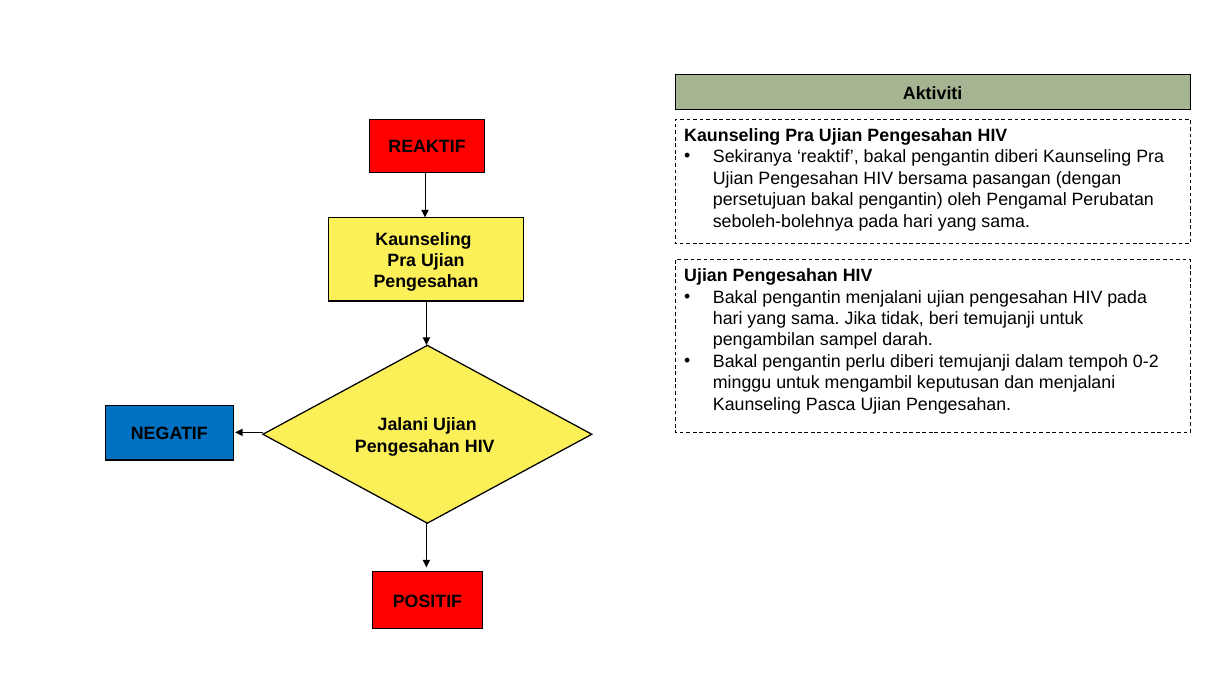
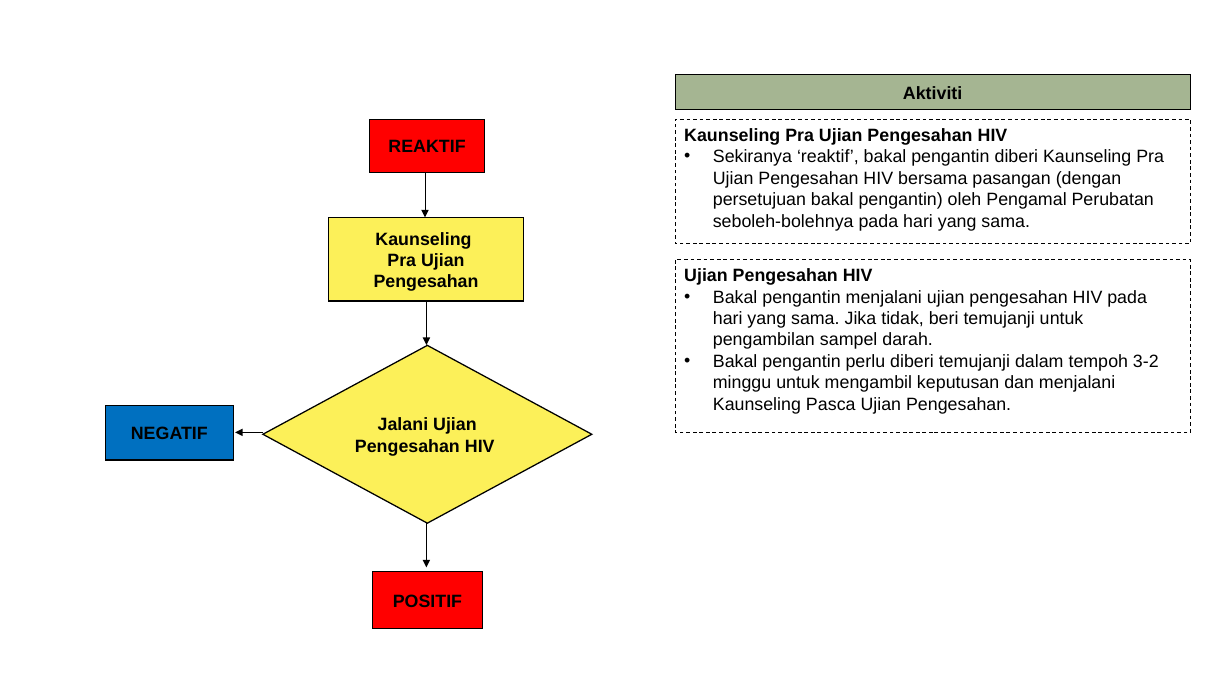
0-2: 0-2 -> 3-2
